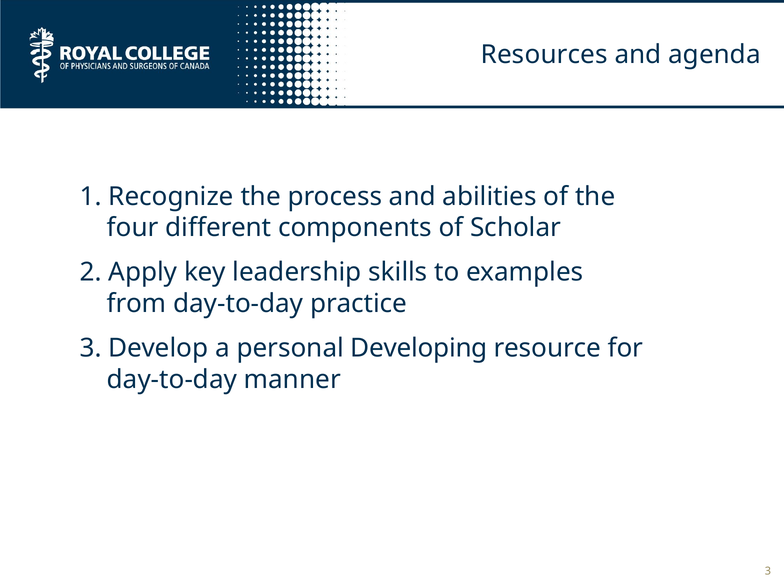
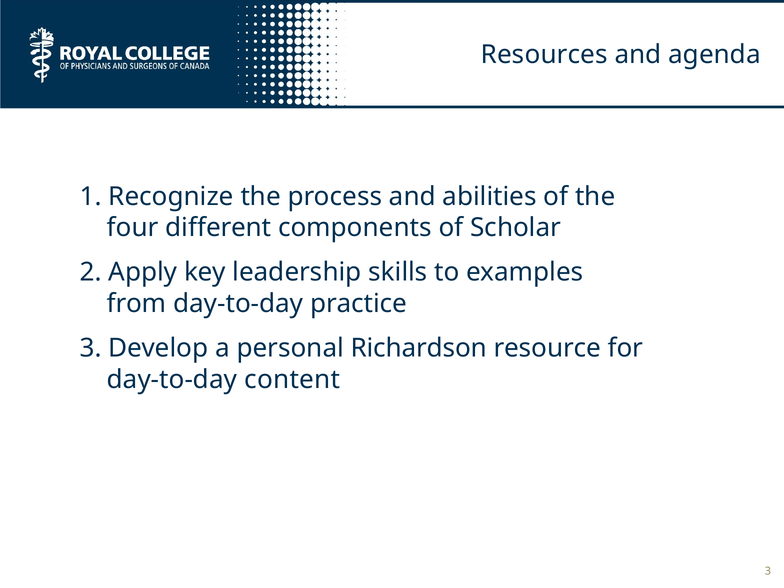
Developing: Developing -> Richardson
manner: manner -> content
